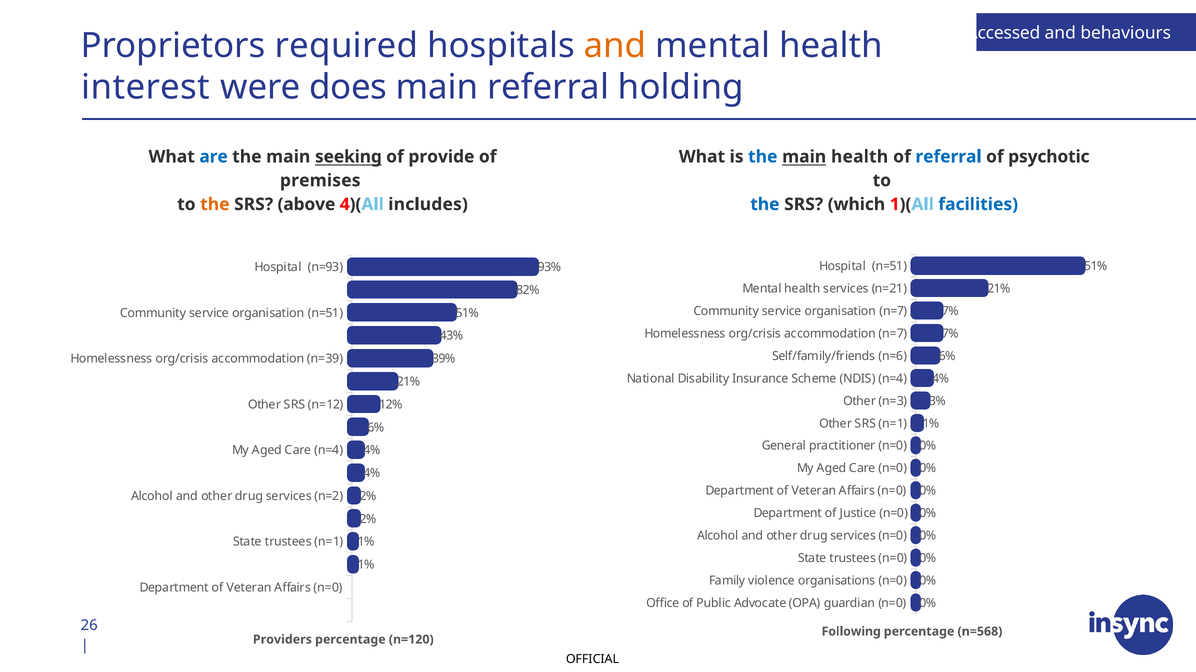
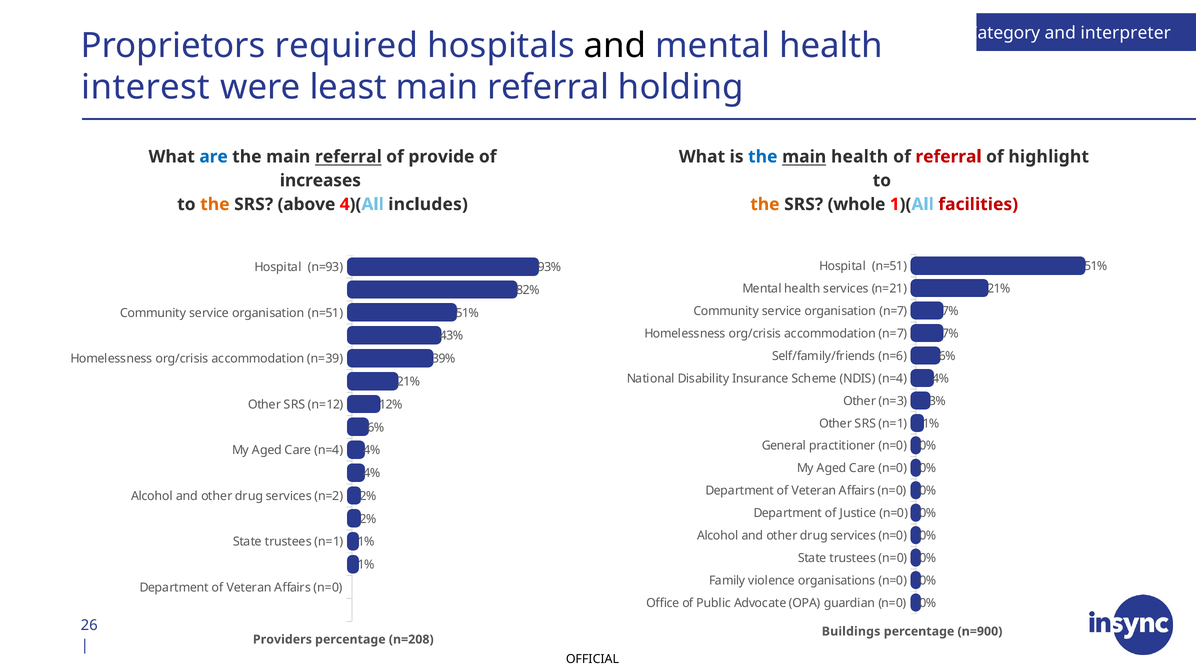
Accessed: Accessed -> Category
behaviours: behaviours -> interpreter
and at (615, 46) colour: orange -> black
does: does -> least
the main seeking: seeking -> referral
referral at (948, 157) colour: blue -> red
psychotic: psychotic -> highlight
premises: premises -> increases
the at (765, 205) colour: blue -> orange
which: which -> whole
facilities colour: blue -> red
Following: Following -> Buildings
n=568: n=568 -> n=900
n=120: n=120 -> n=208
